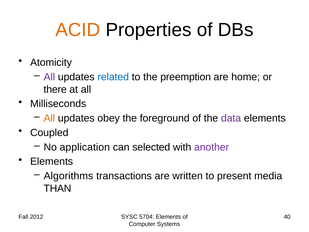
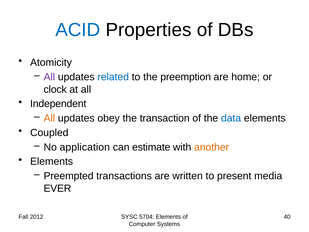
ACID colour: orange -> blue
there: there -> clock
Milliseconds: Milliseconds -> Independent
foreground: foreground -> transaction
data colour: purple -> blue
selected: selected -> estimate
another colour: purple -> orange
Algorithms: Algorithms -> Preempted
THAN: THAN -> EVER
